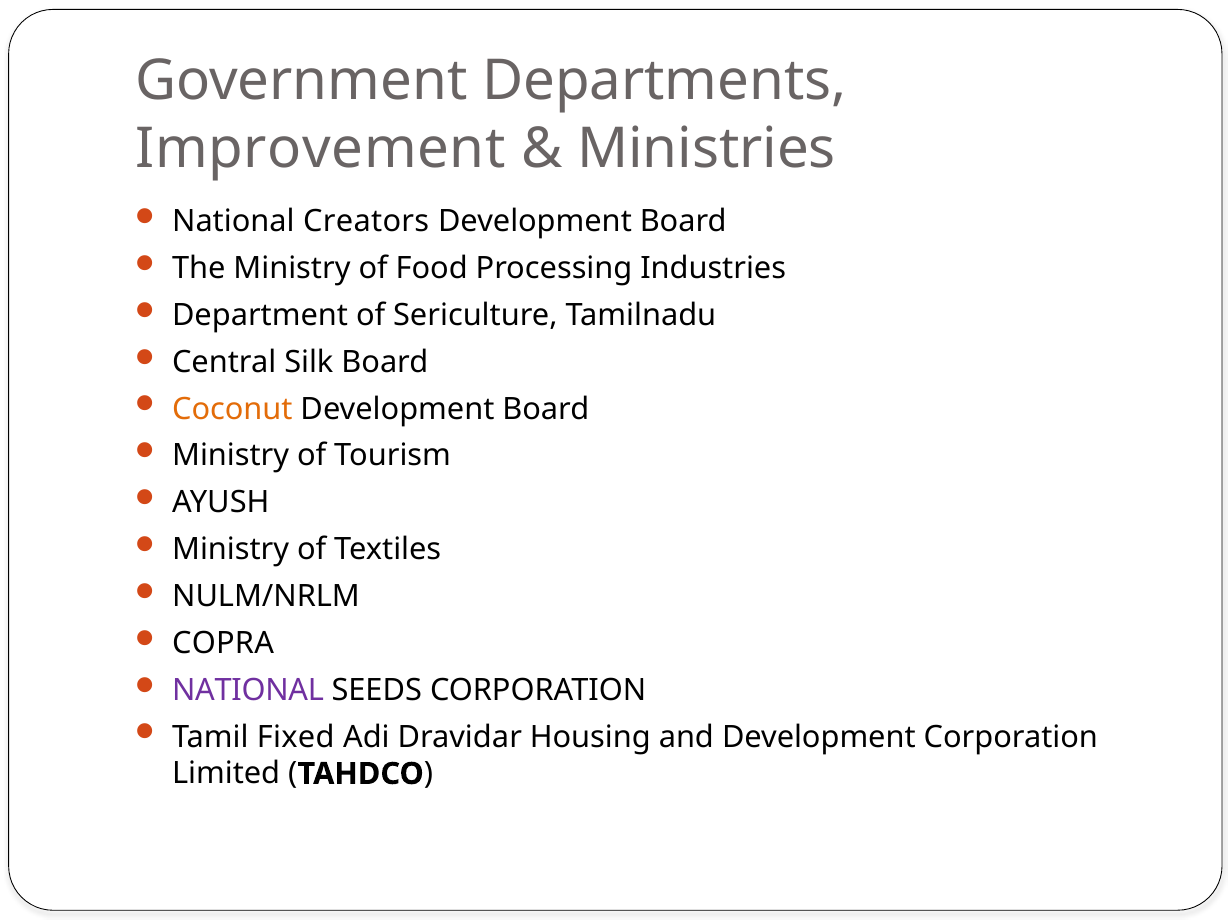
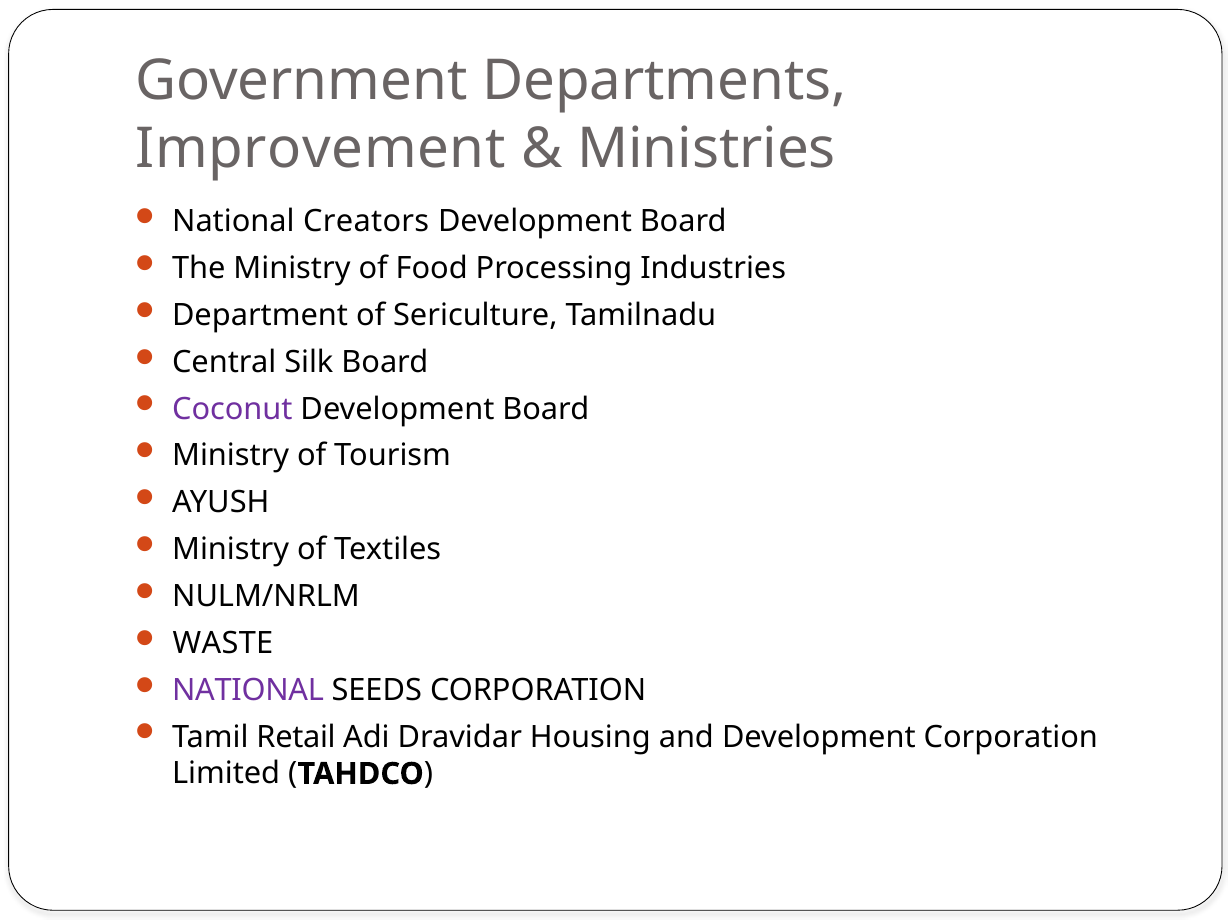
Coconut colour: orange -> purple
COPRA: COPRA -> WASTE
Fixed: Fixed -> Retail
